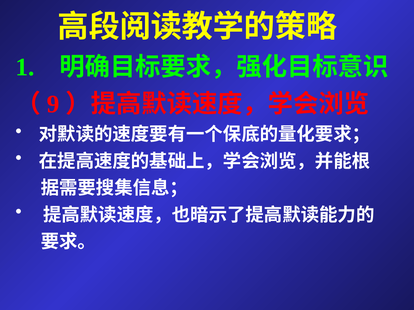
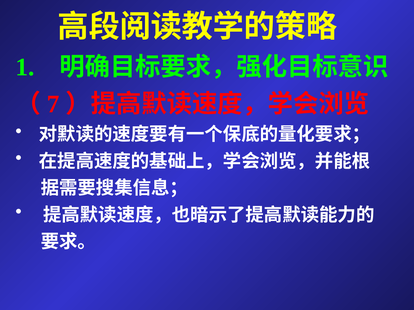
9: 9 -> 7
